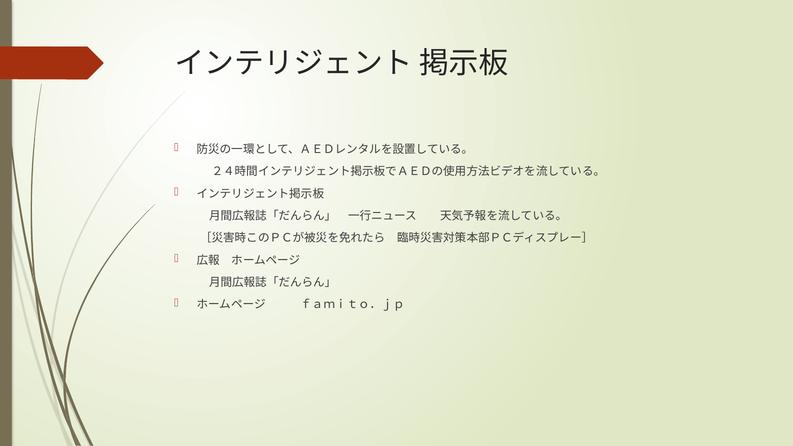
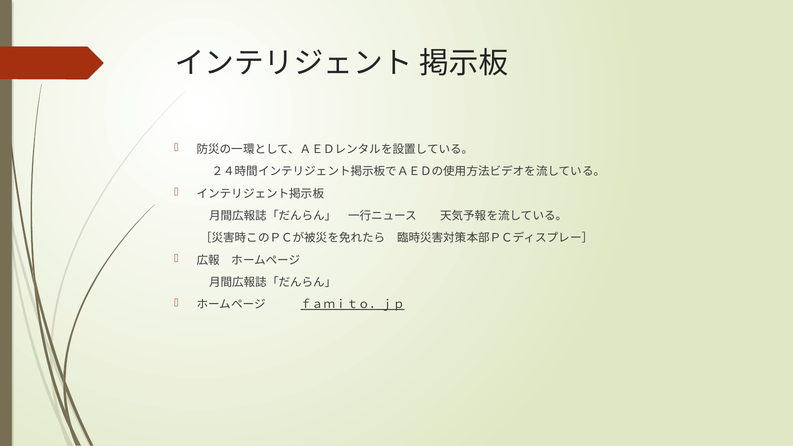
ｆａｍｉｔｏ．ｊｐ underline: none -> present
